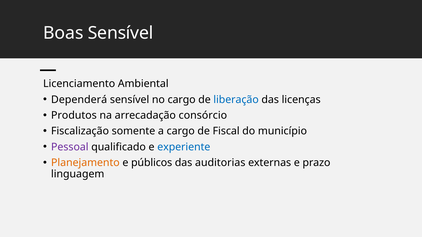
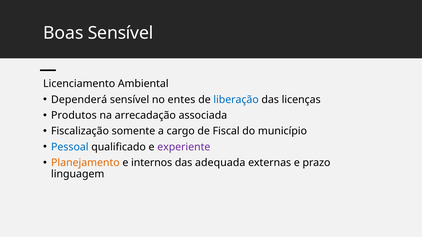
no cargo: cargo -> entes
consórcio: consórcio -> associada
Pessoal colour: purple -> blue
experiente colour: blue -> purple
públicos: públicos -> internos
auditorias: auditorias -> adequada
